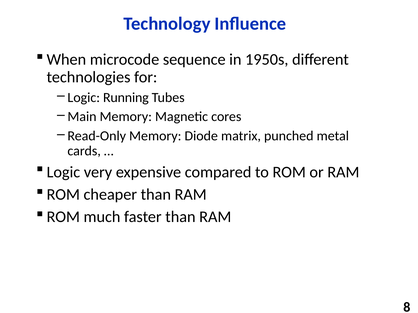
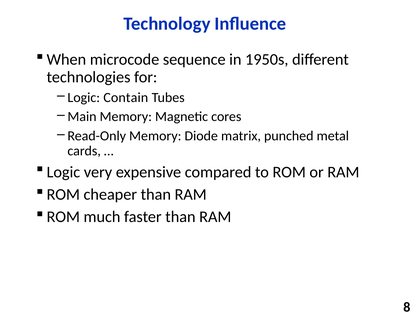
Running: Running -> Contain
